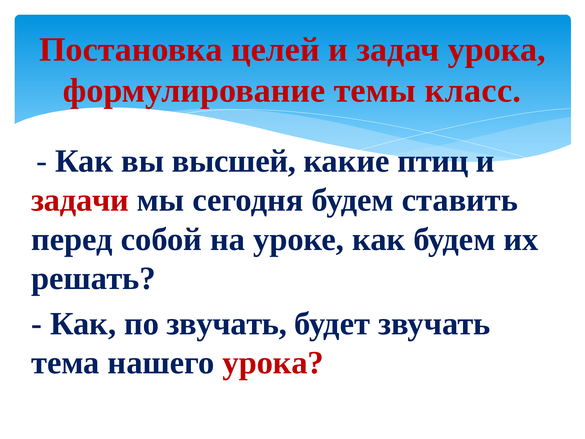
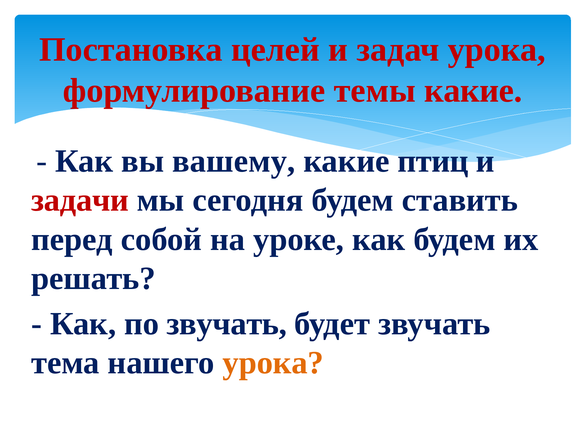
темы класс: класс -> какие
высшей: высшей -> вашему
урока at (273, 363) colour: red -> orange
